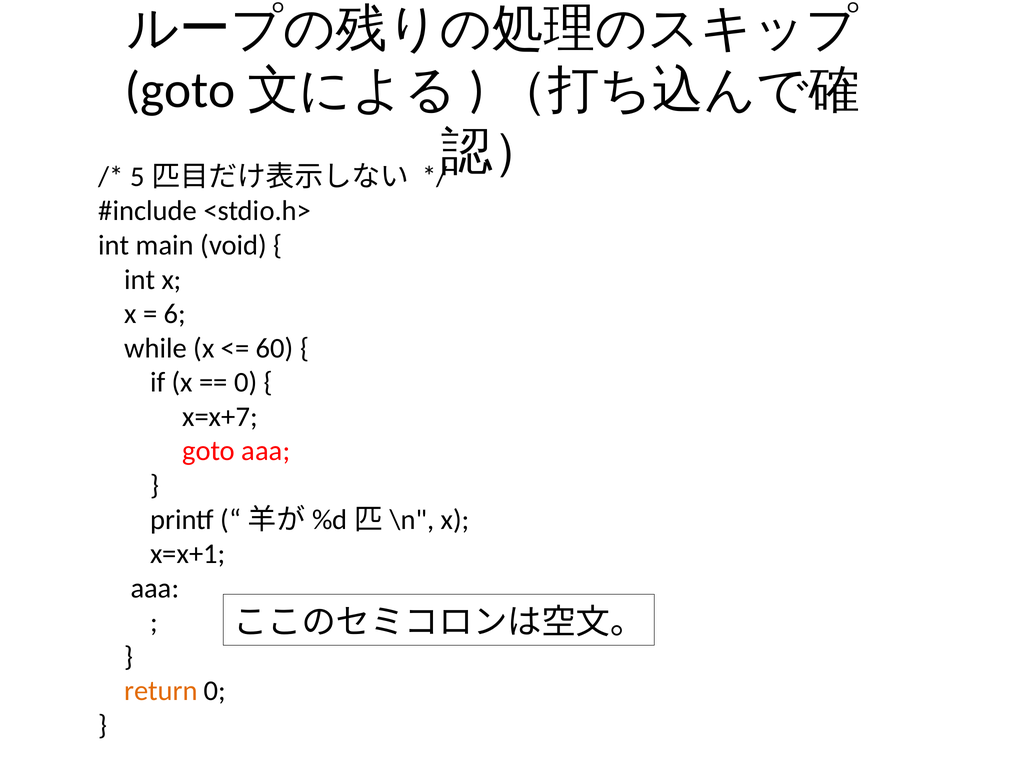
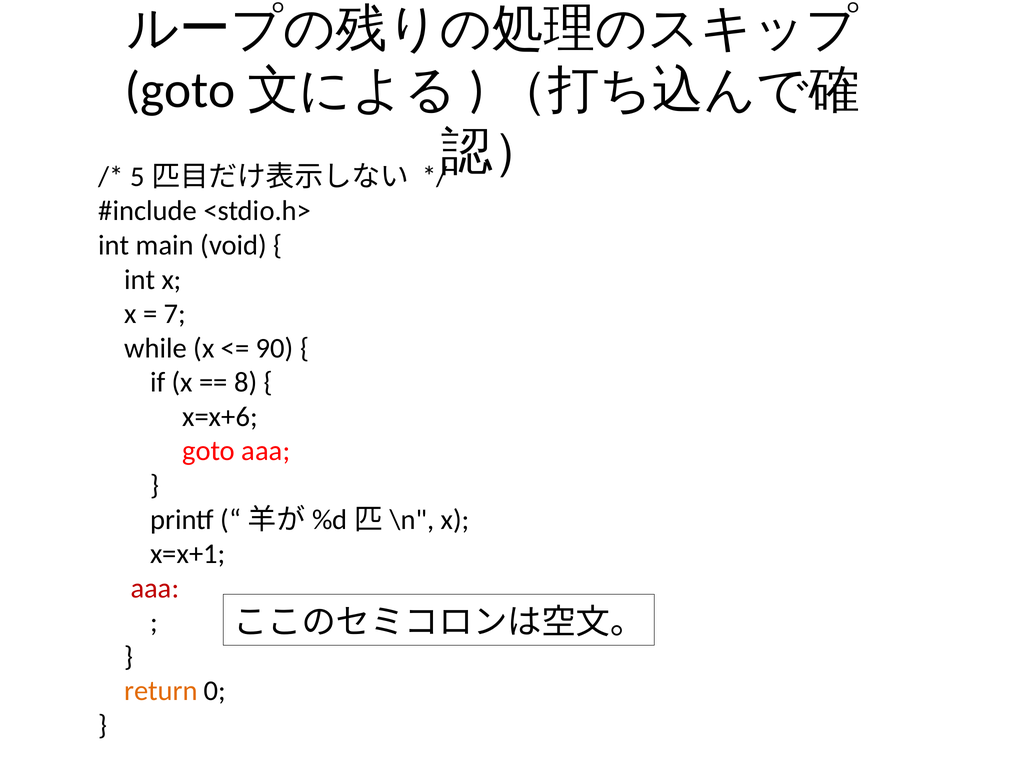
6: 6 -> 7
60: 60 -> 90
0 at (246, 382): 0 -> 8
x=x+7: x=x+7 -> x=x+6
aaa at (155, 588) colour: black -> red
